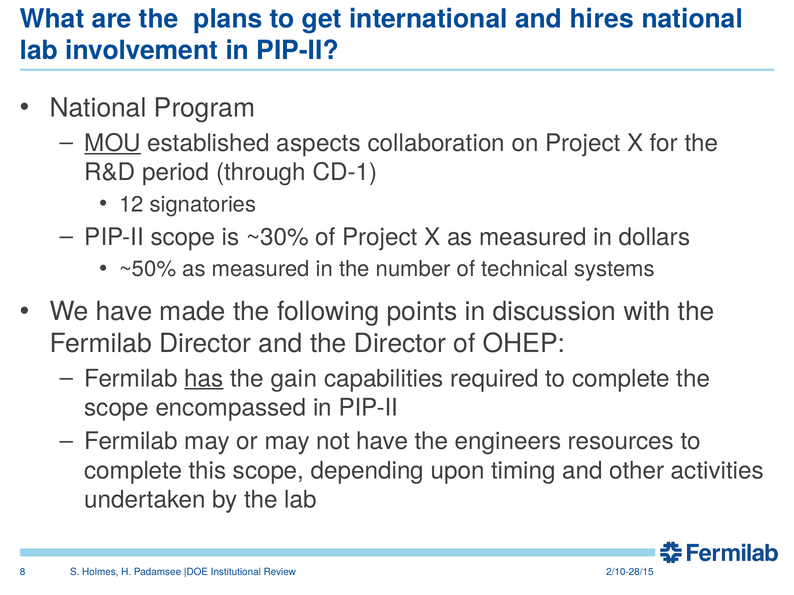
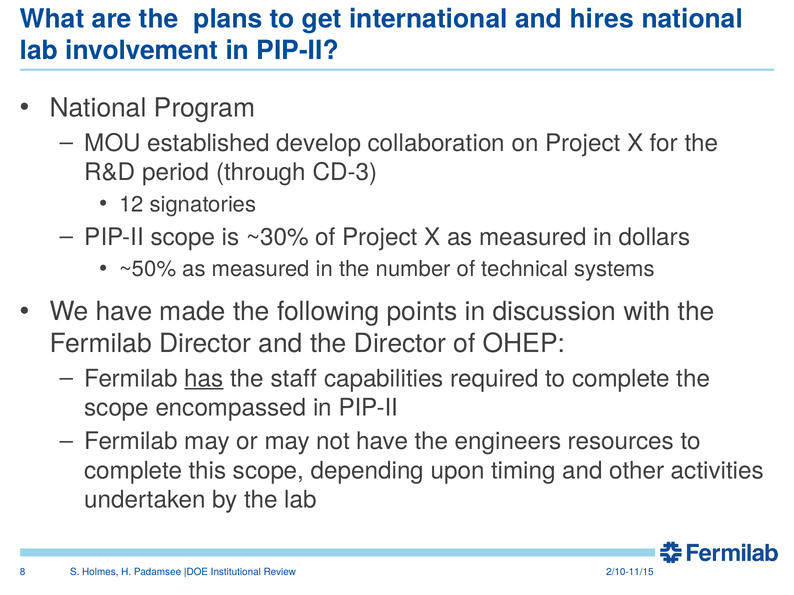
MOU underline: present -> none
aspects: aspects -> develop
CD-1: CD-1 -> CD-3
gain: gain -> staff
2/10-28/15: 2/10-28/15 -> 2/10-11/15
